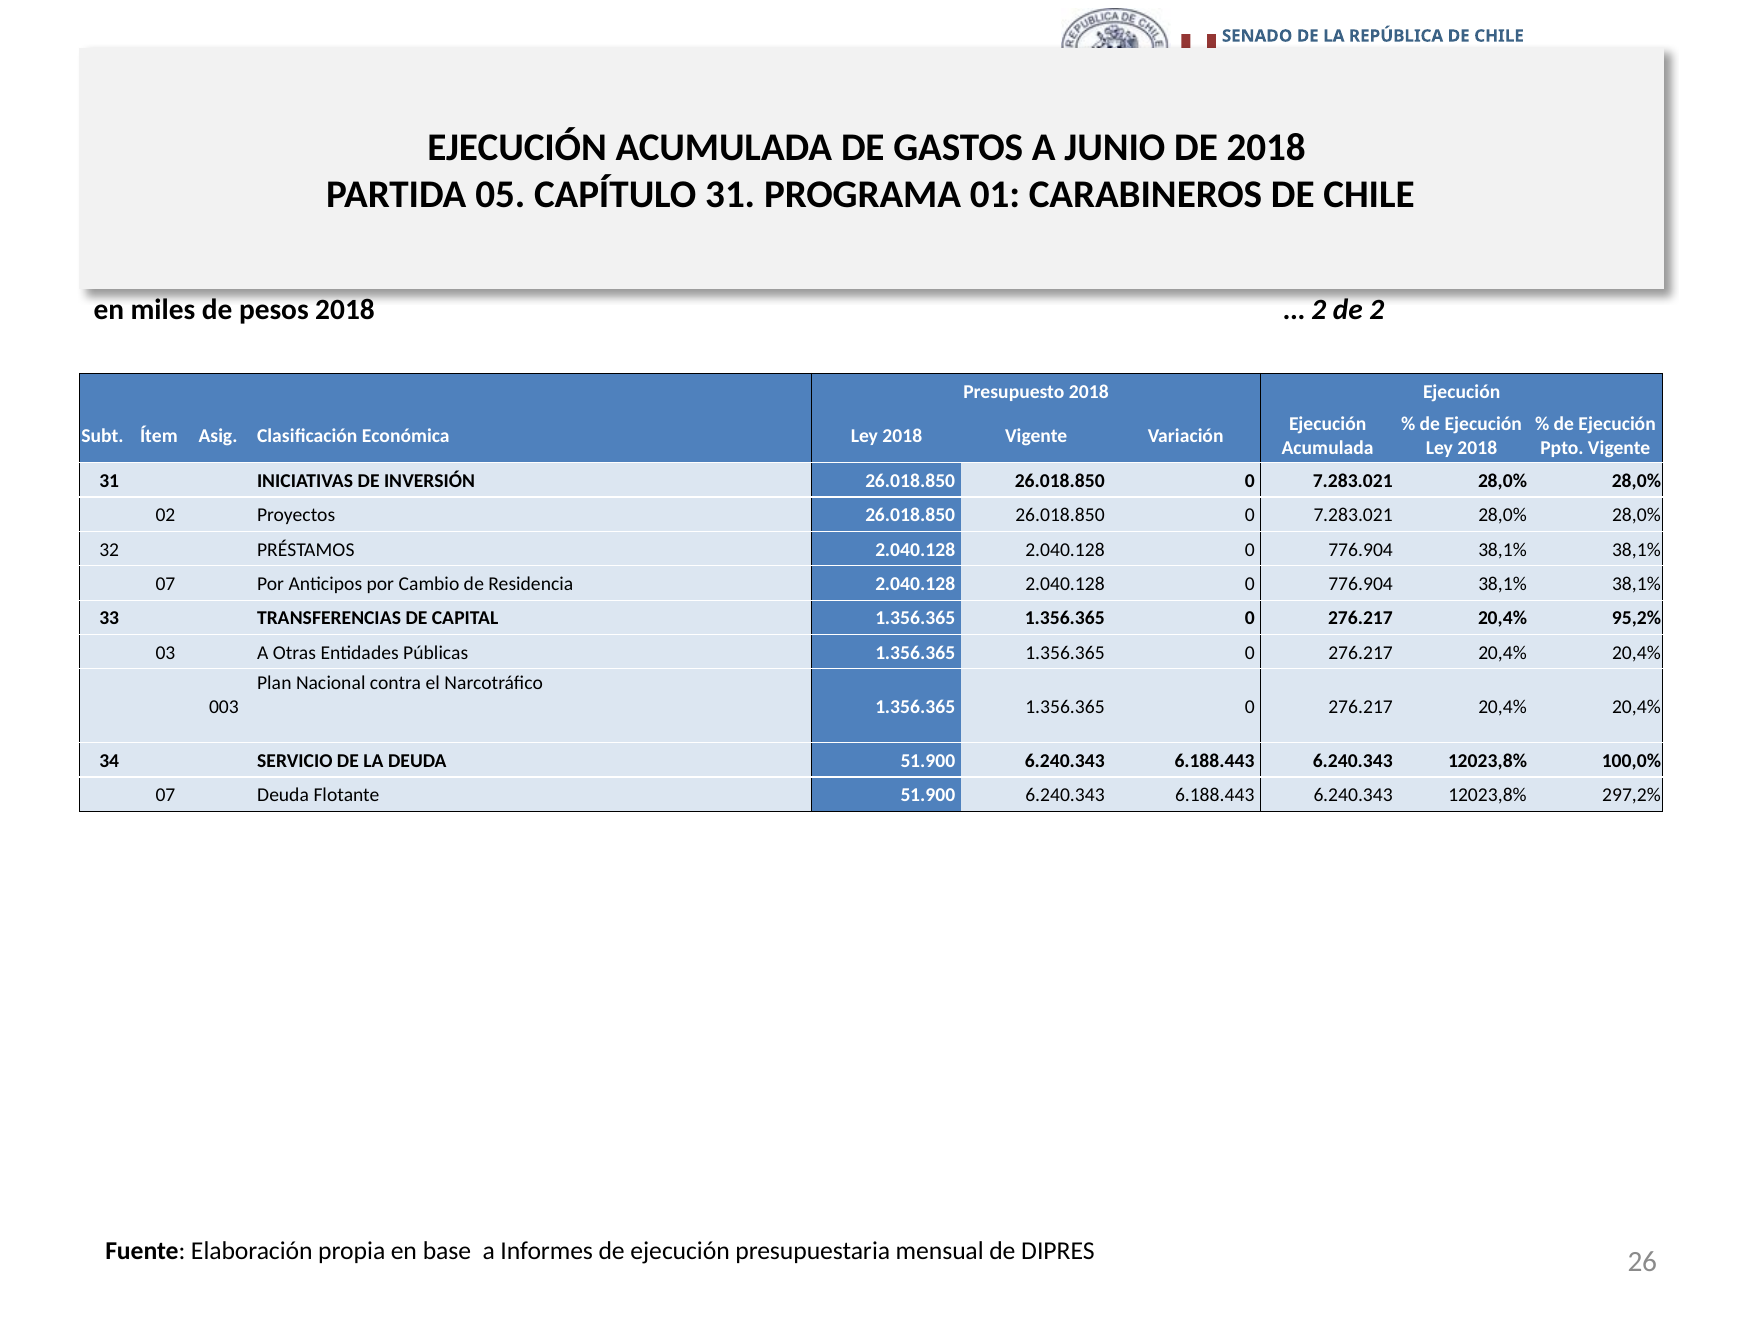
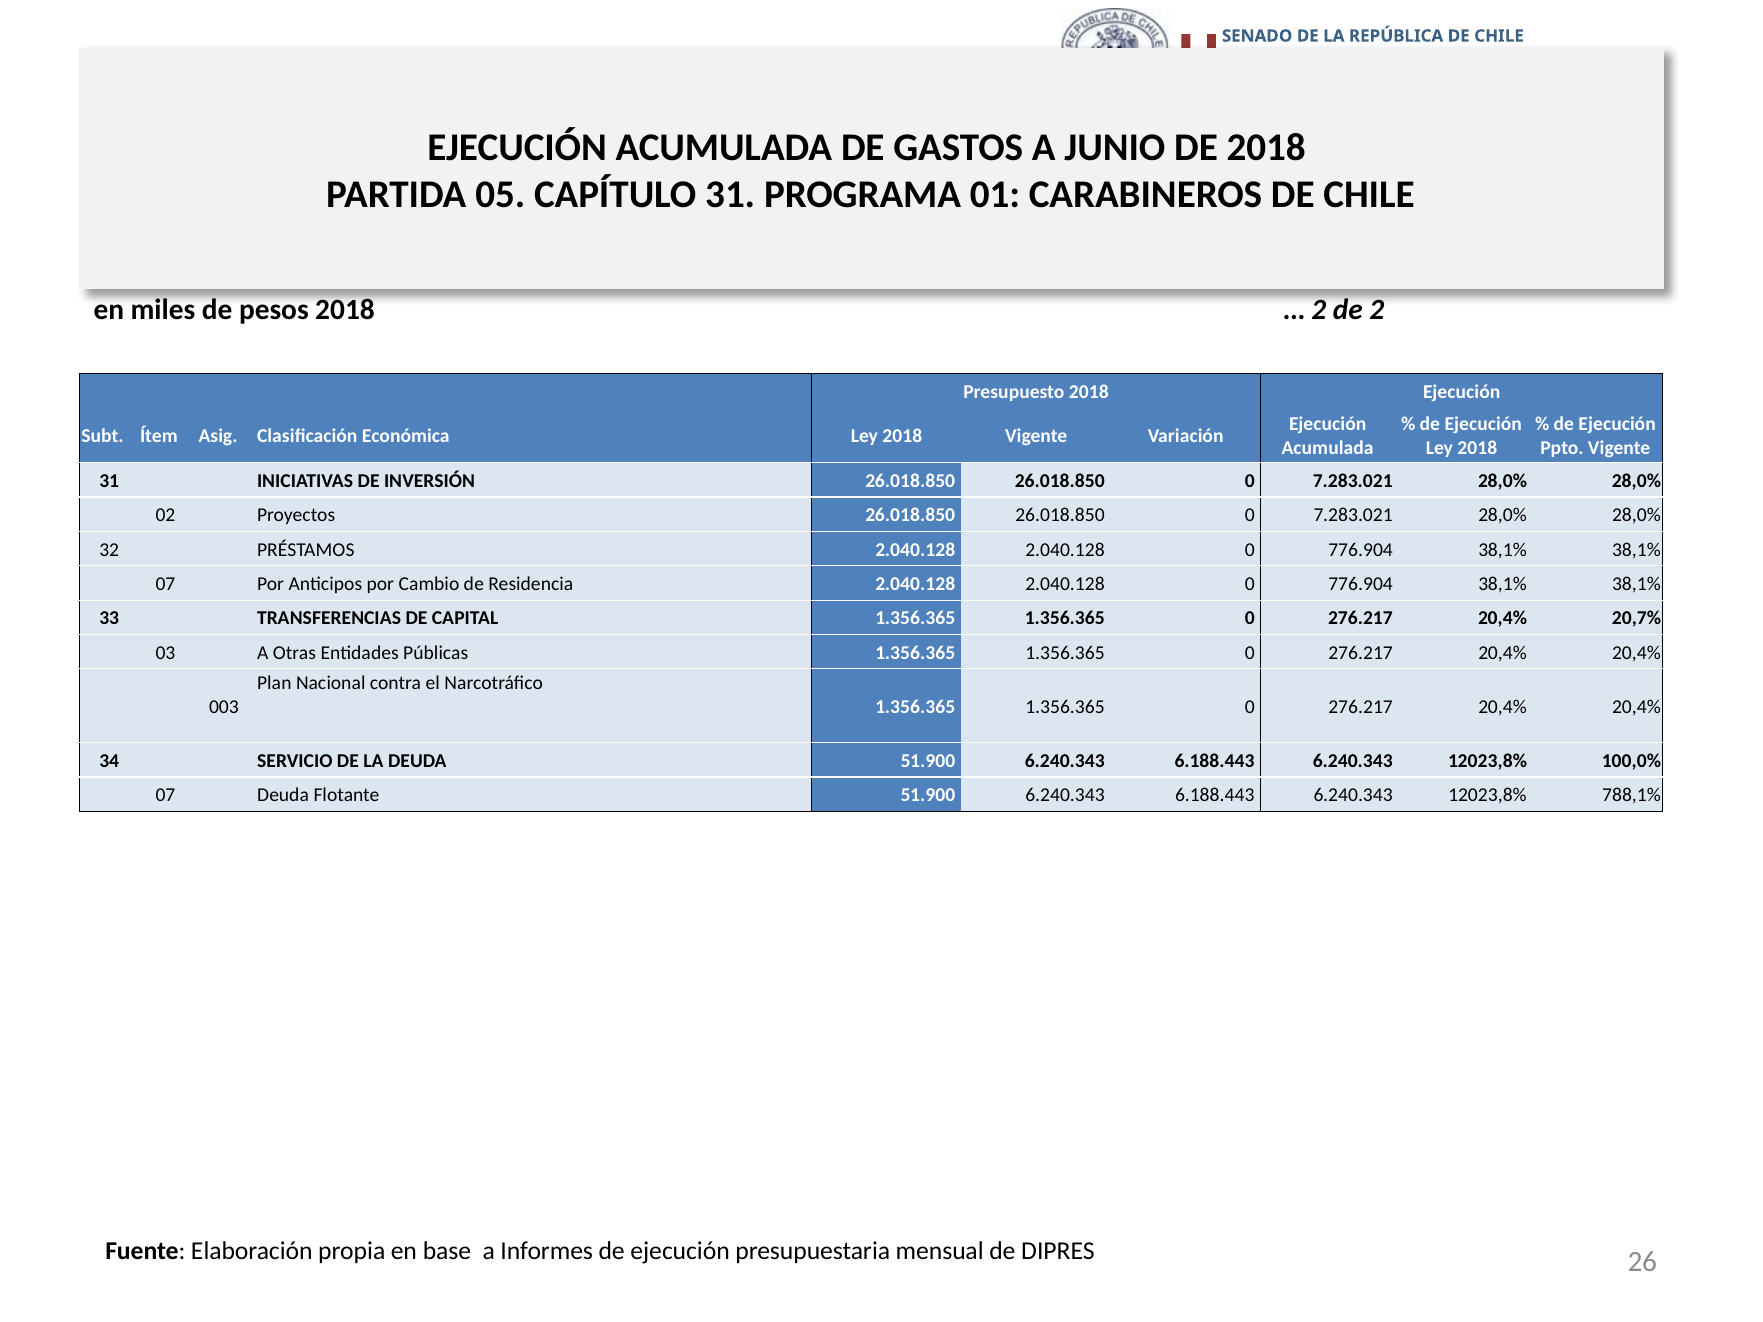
95,2%: 95,2% -> 20,7%
297,2%: 297,2% -> 788,1%
